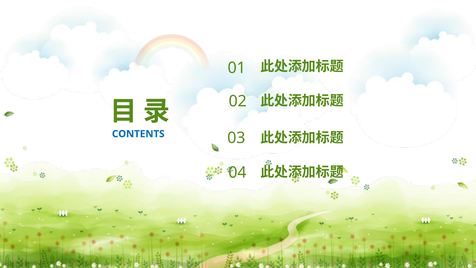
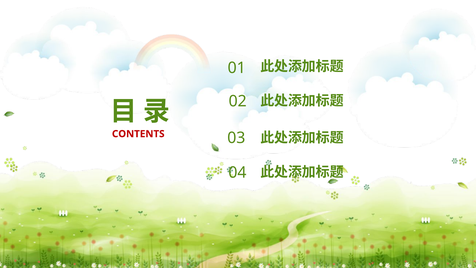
CONTENTS colour: blue -> red
